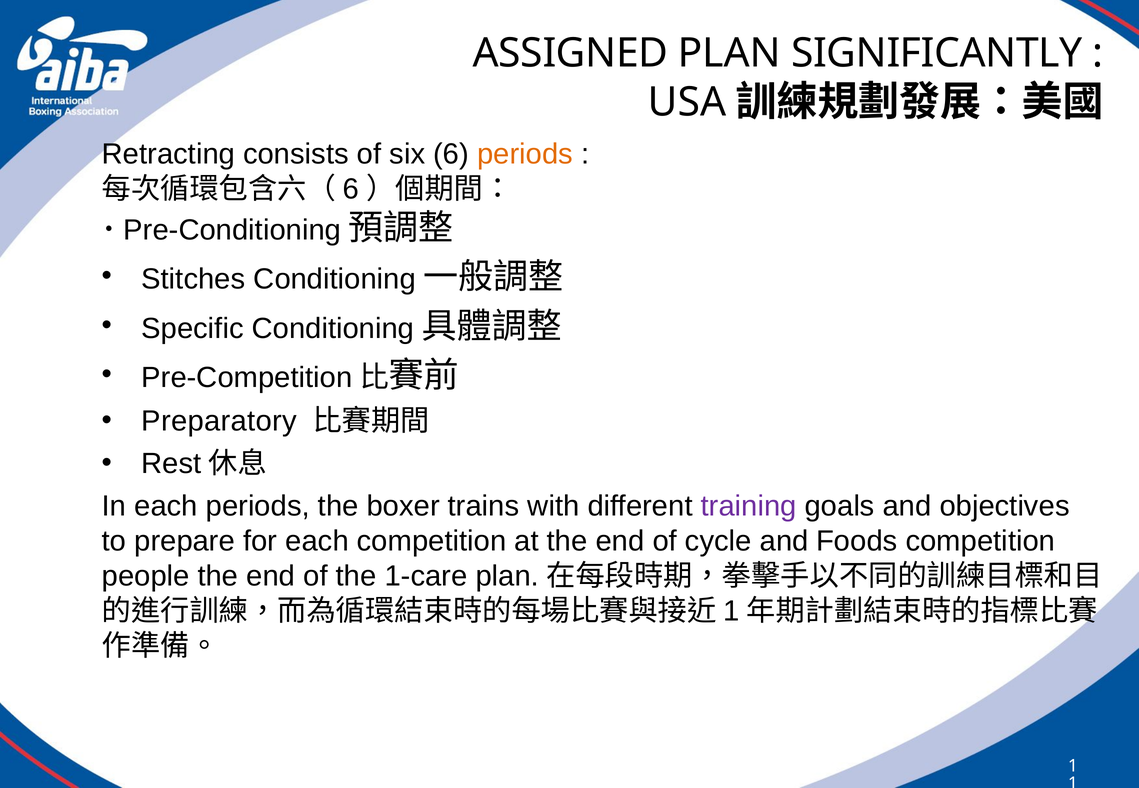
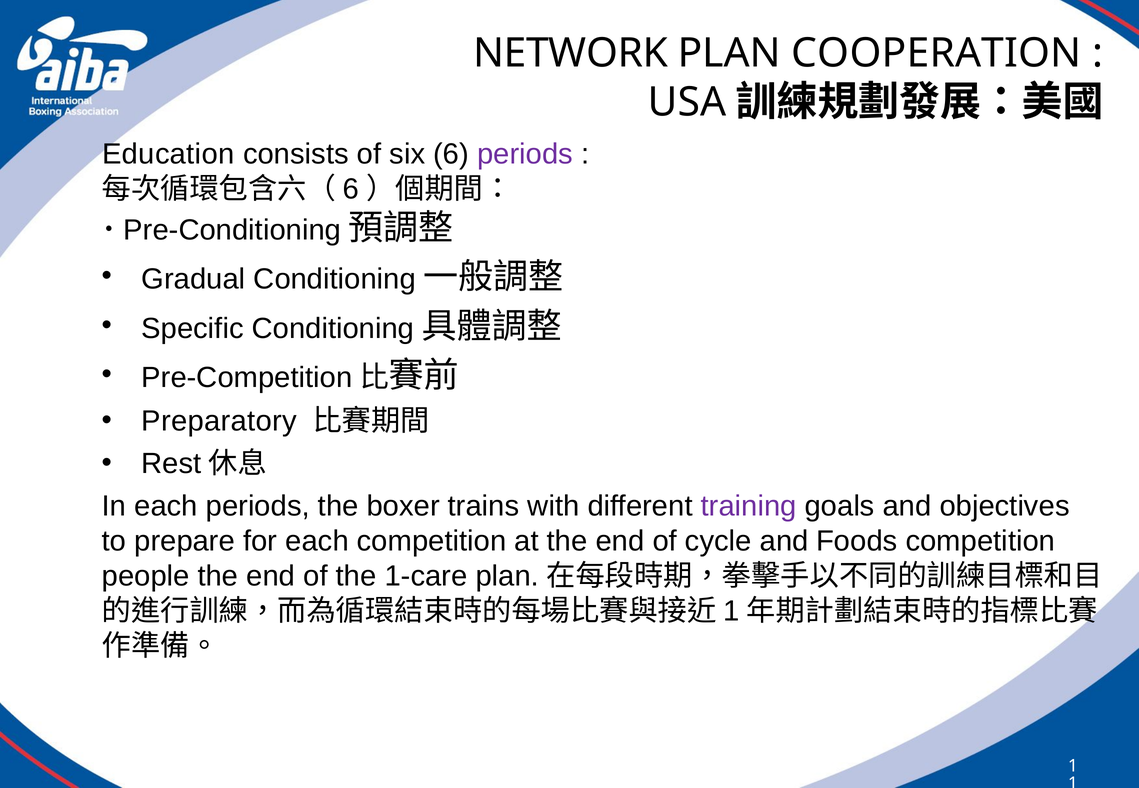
ASSIGNED: ASSIGNED -> NETWORK
SIGNIFICANTLY: SIGNIFICANTLY -> COOPERATION
Retracting: Retracting -> Education
periods at (525, 154) colour: orange -> purple
Stitches: Stitches -> Gradual
